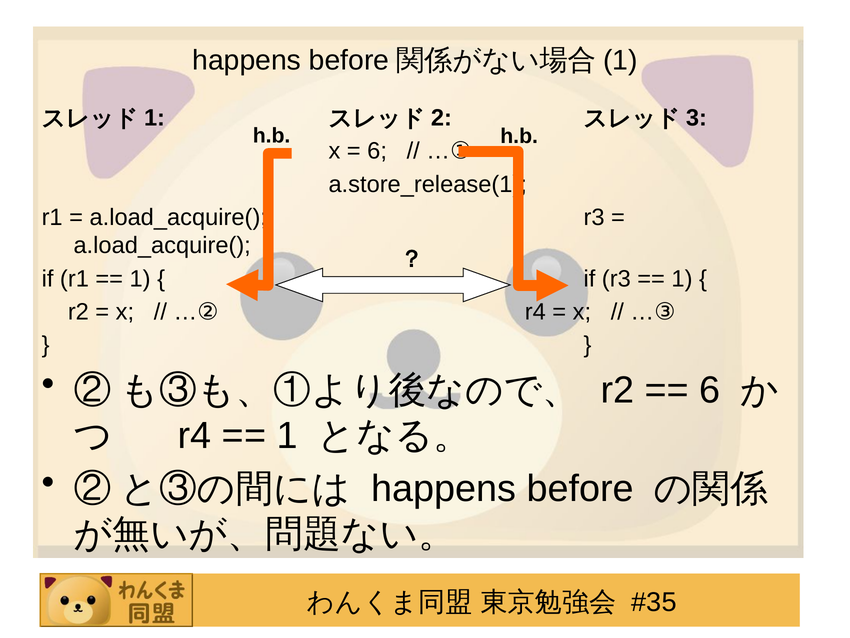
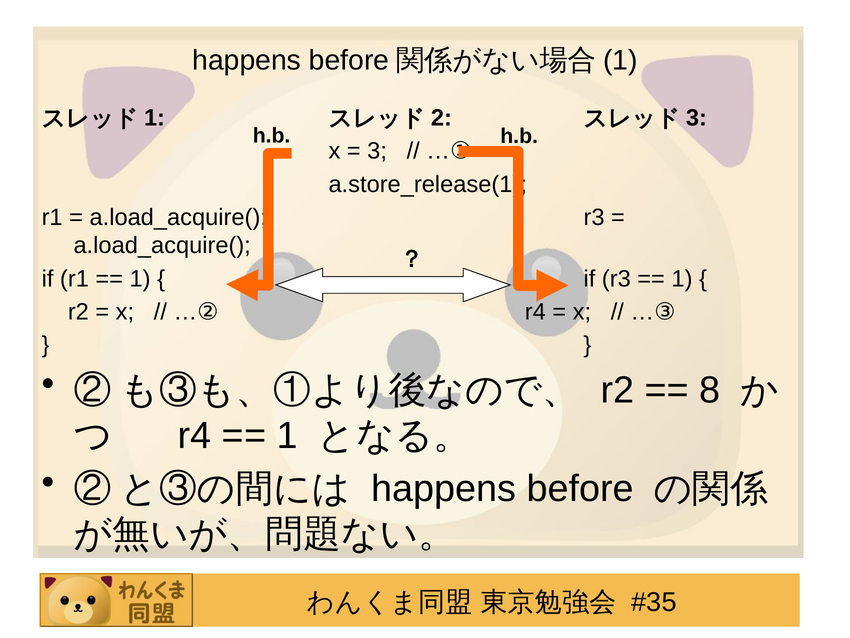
6 at (377, 151): 6 -> 3
6 at (710, 390): 6 -> 8
